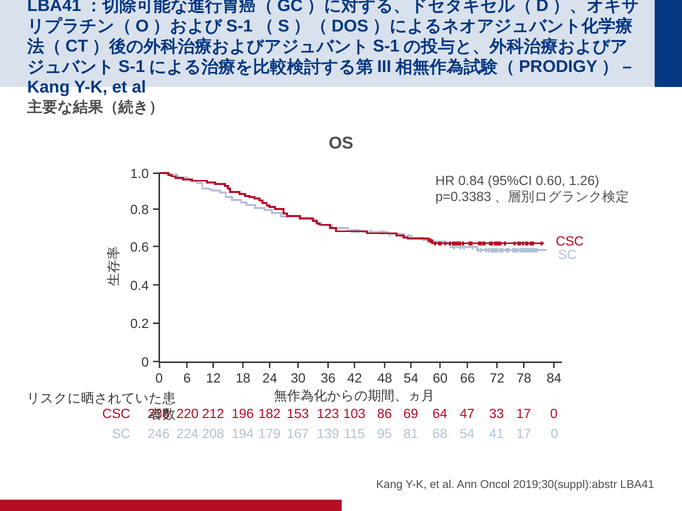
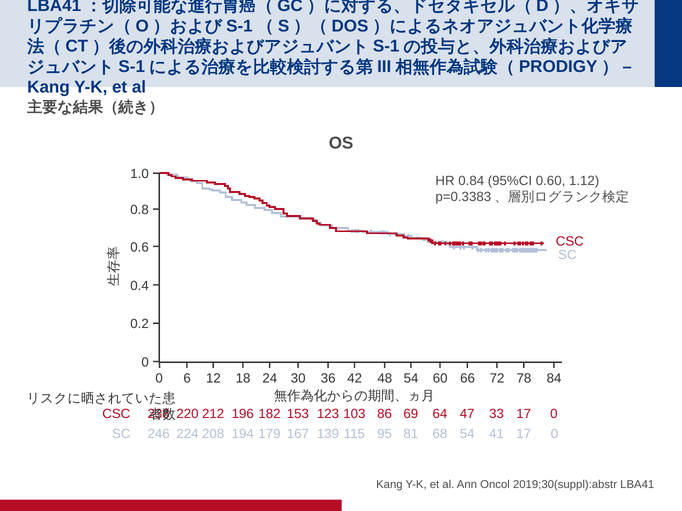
1.26: 1.26 -> 1.12
